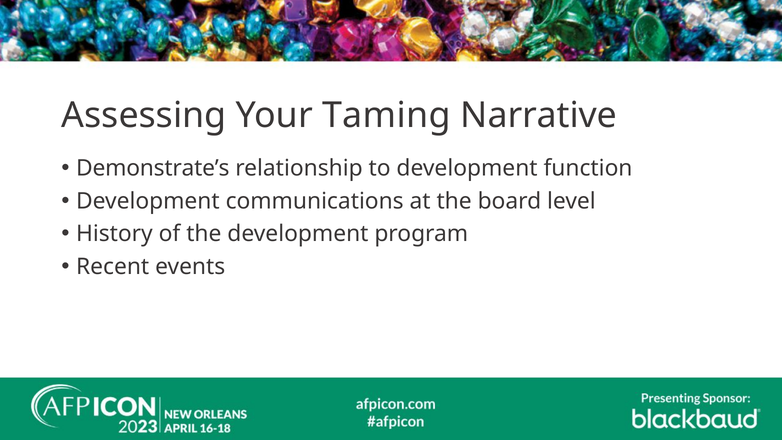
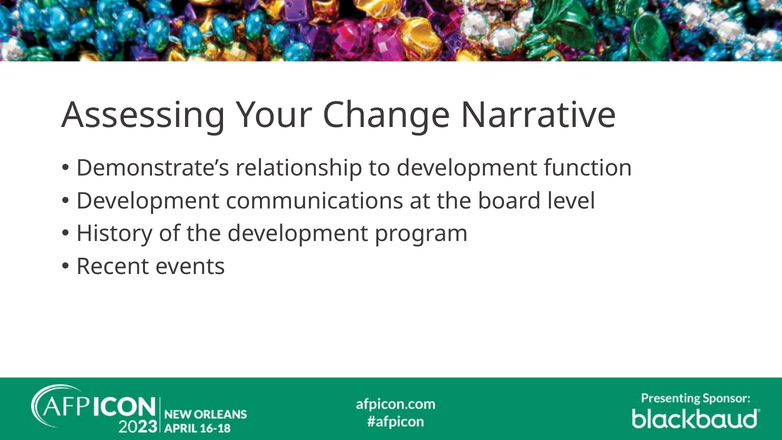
Taming: Taming -> Change
